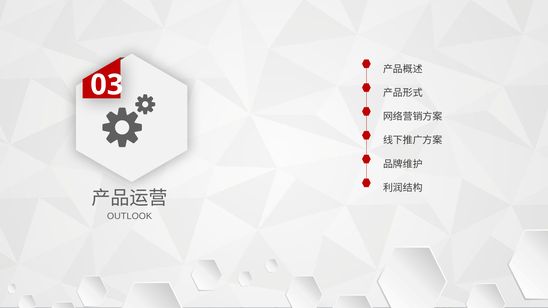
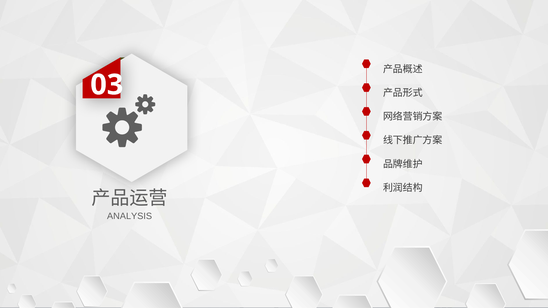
OUTLOOK: OUTLOOK -> ANALYSIS
